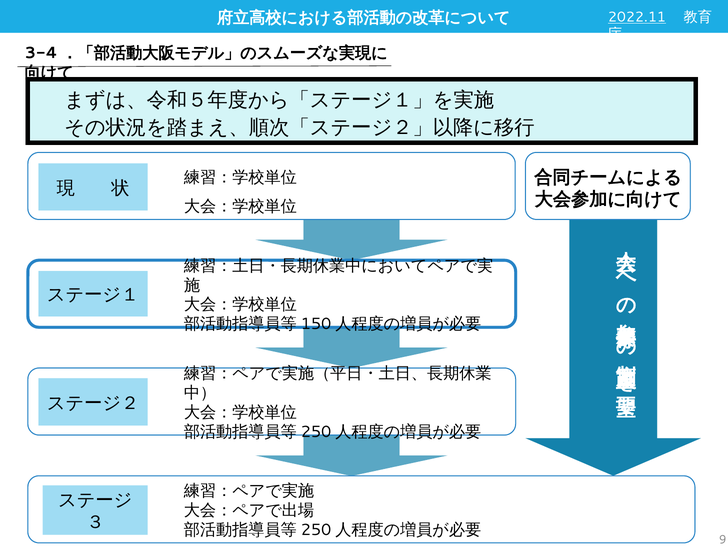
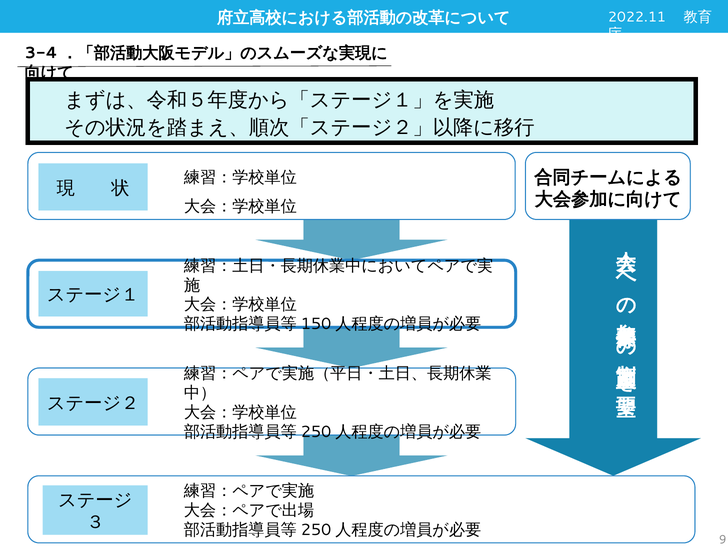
2022.11 underline: present -> none
